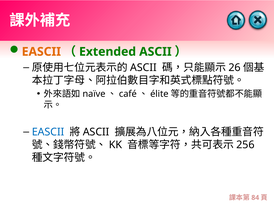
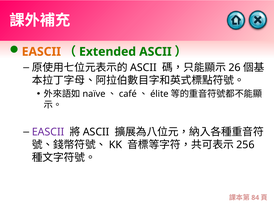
EASCII at (48, 132) colour: blue -> purple
